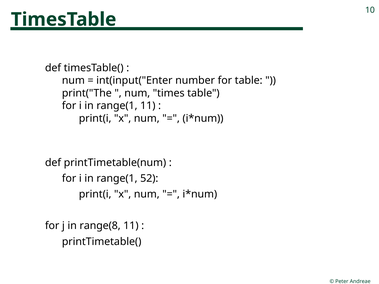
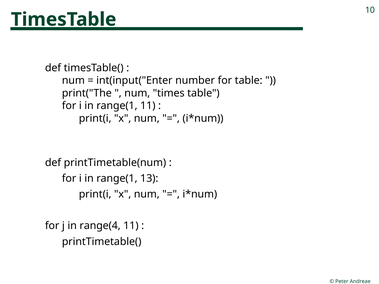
52: 52 -> 13
range(8: range(8 -> range(4
